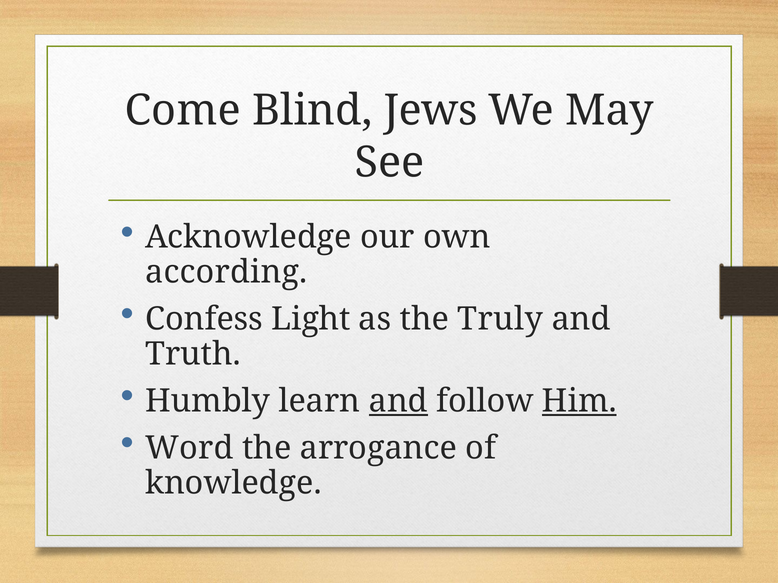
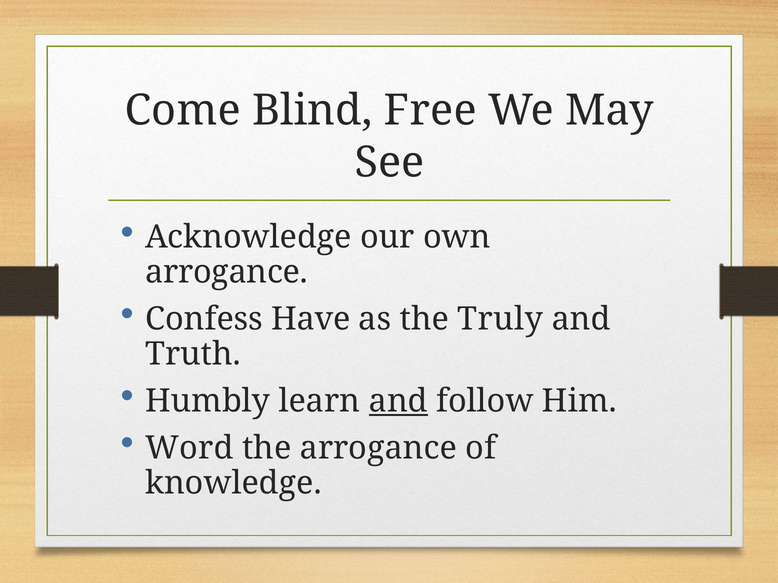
Jews: Jews -> Free
according at (226, 272): according -> arrogance
Light: Light -> Have
Him underline: present -> none
